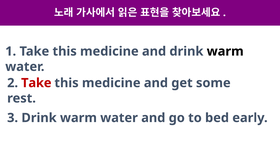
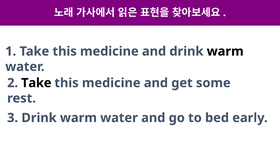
Take at (36, 83) colour: red -> black
